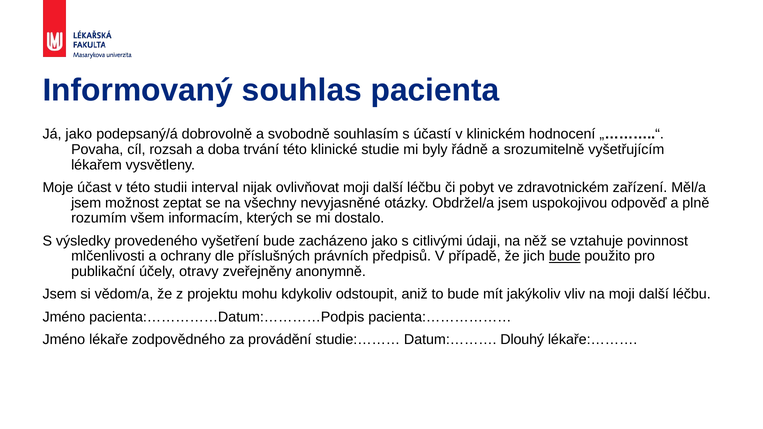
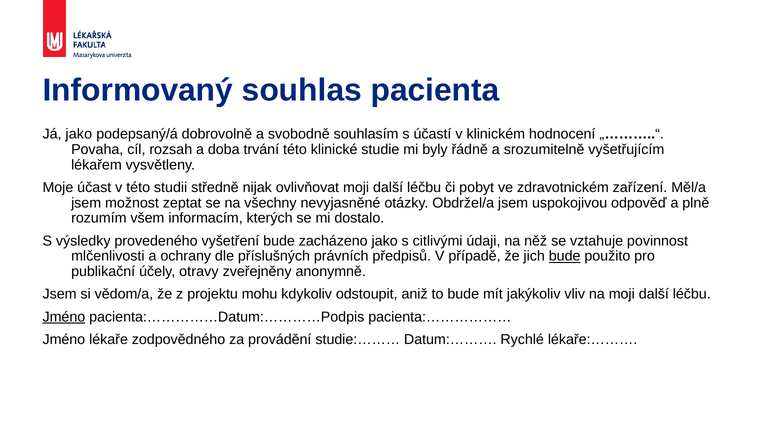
interval: interval -> středně
Jméno at (64, 317) underline: none -> present
Dlouhý: Dlouhý -> Rychlé
